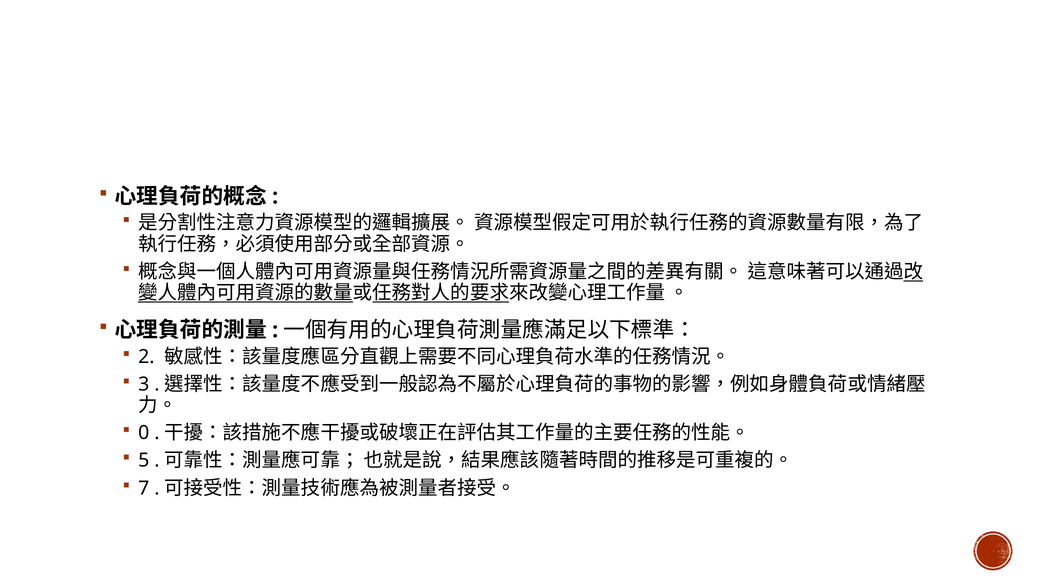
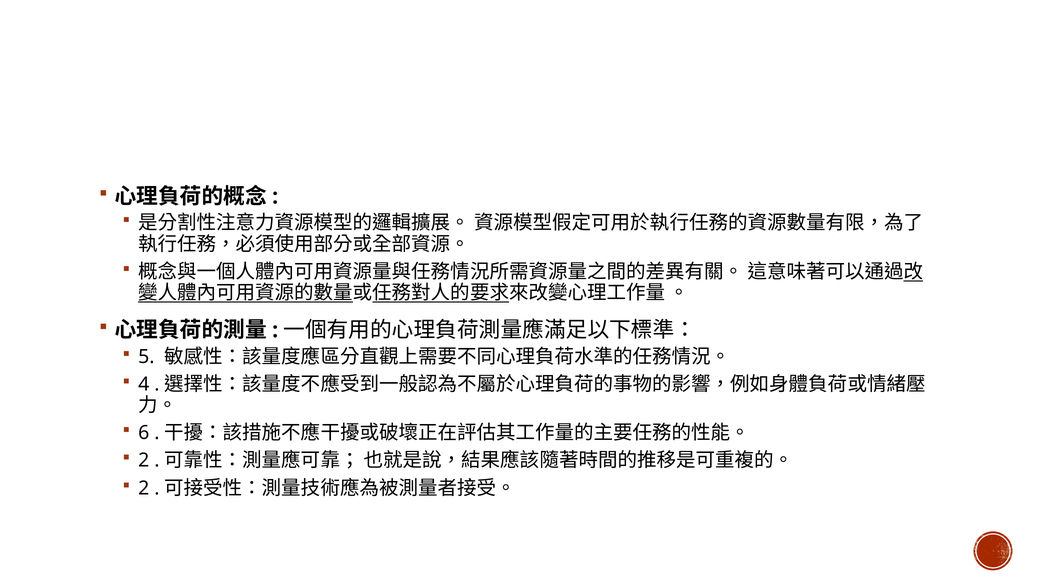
2: 2 -> 5
3: 3 -> 4
0: 0 -> 6
5 at (144, 461): 5 -> 2
7 at (144, 489): 7 -> 2
